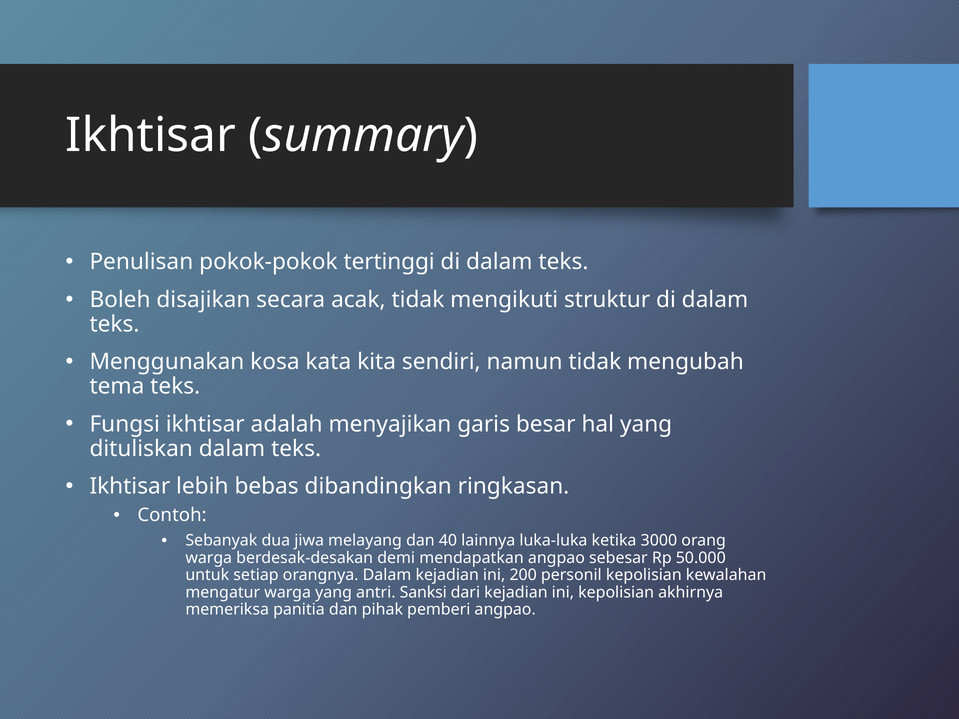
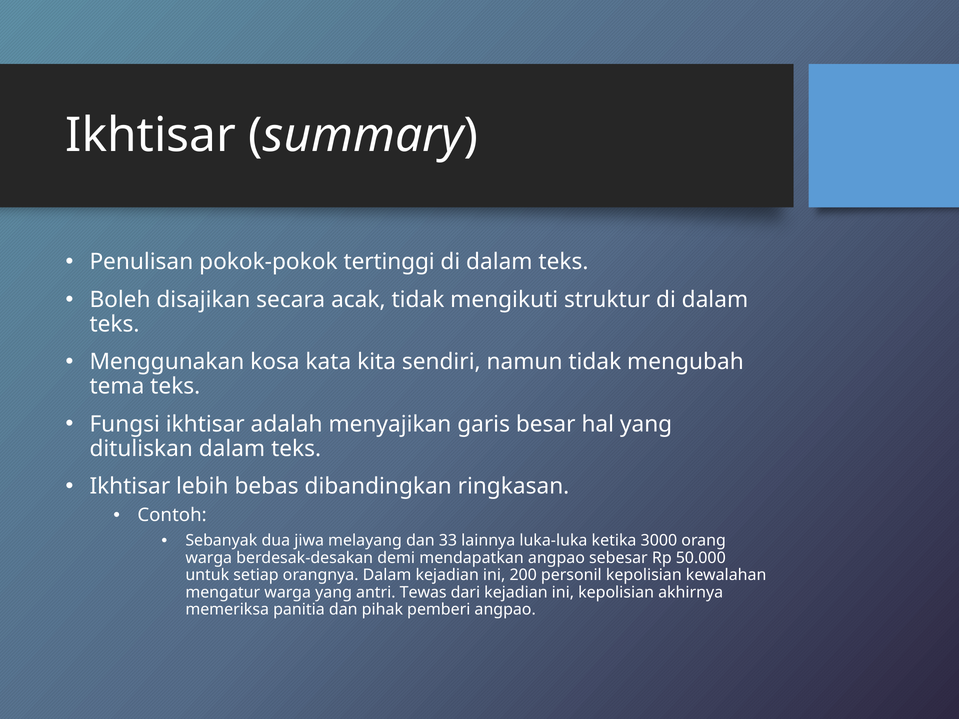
40: 40 -> 33
Sanksi: Sanksi -> Tewas
